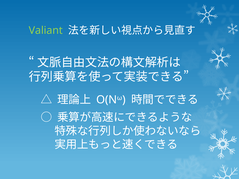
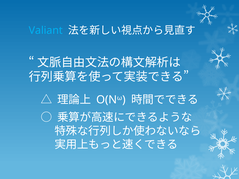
Valiant colour: light green -> light blue
